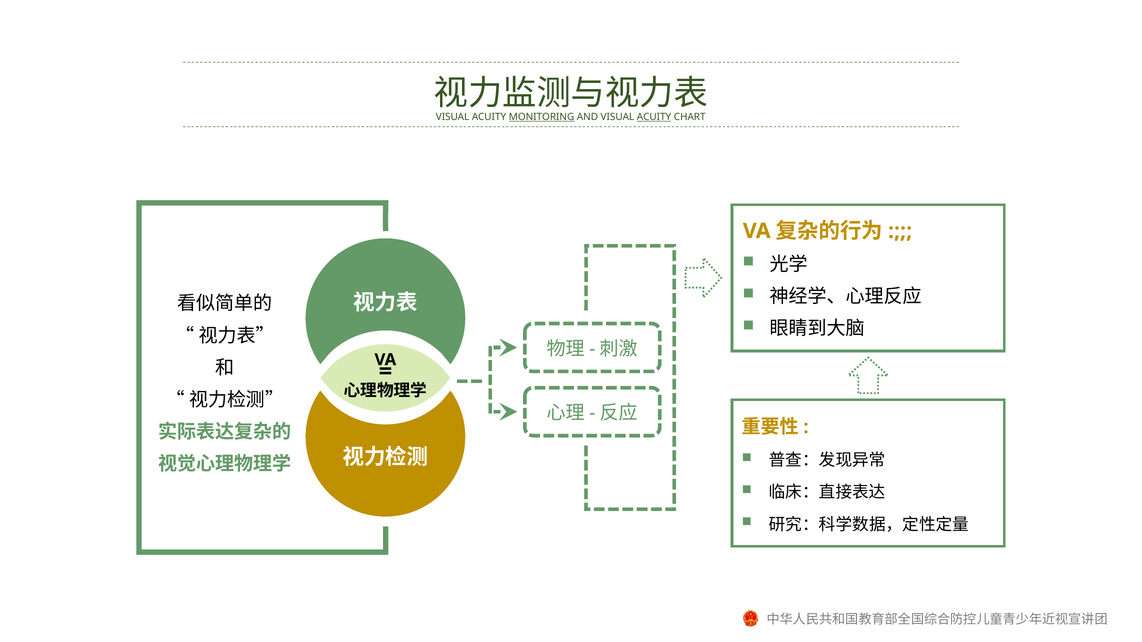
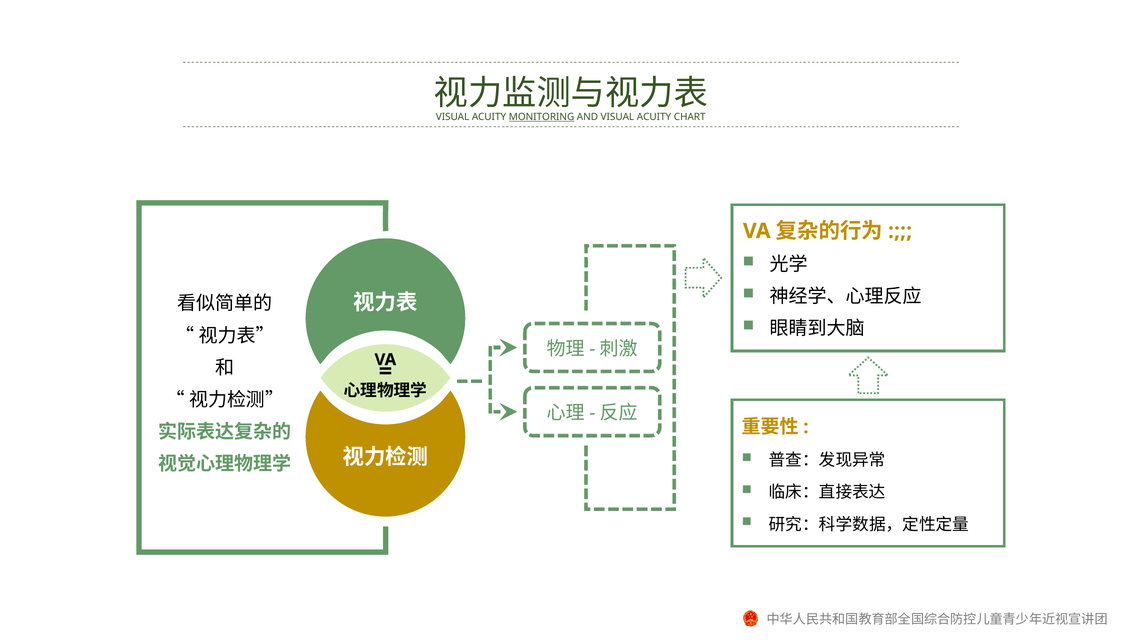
ACUITY at (654, 117) underline: present -> none
